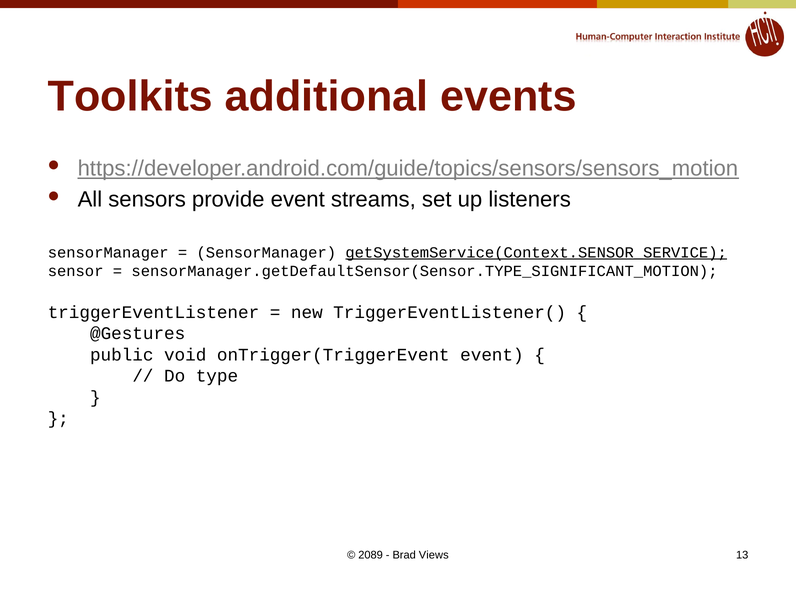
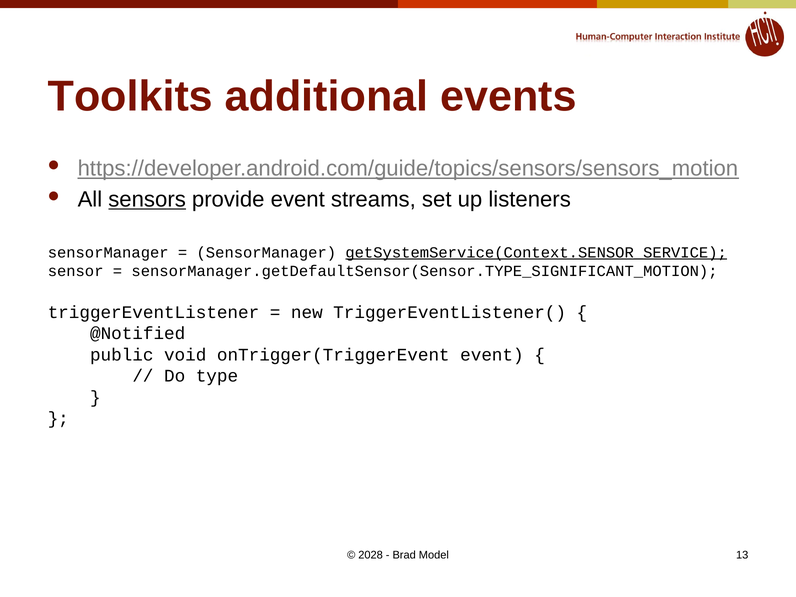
sensors underline: none -> present
@Gestures: @Gestures -> @Notified
2089: 2089 -> 2028
Views: Views -> Model
